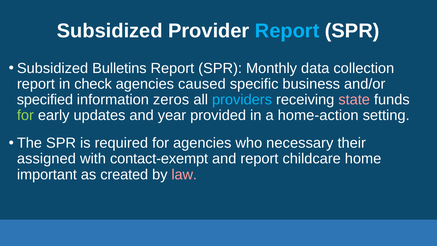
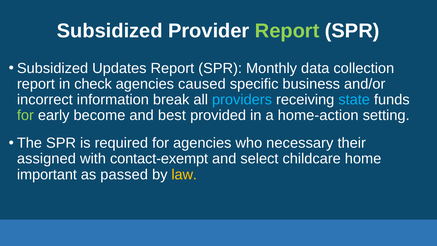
Report at (287, 31) colour: light blue -> light green
Bulletins: Bulletins -> Updates
specified: specified -> incorrect
zeros: zeros -> break
state colour: pink -> light blue
updates: updates -> become
year: year -> best
and report: report -> select
created: created -> passed
law colour: pink -> yellow
